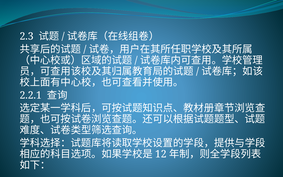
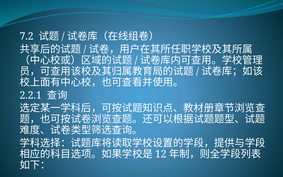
2.3: 2.3 -> 7.2
